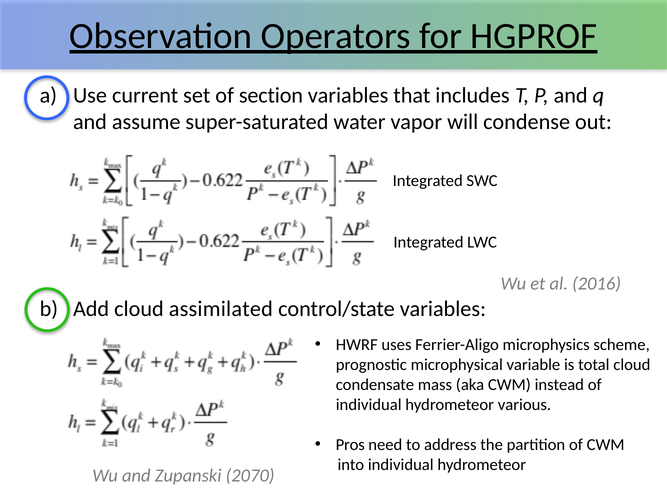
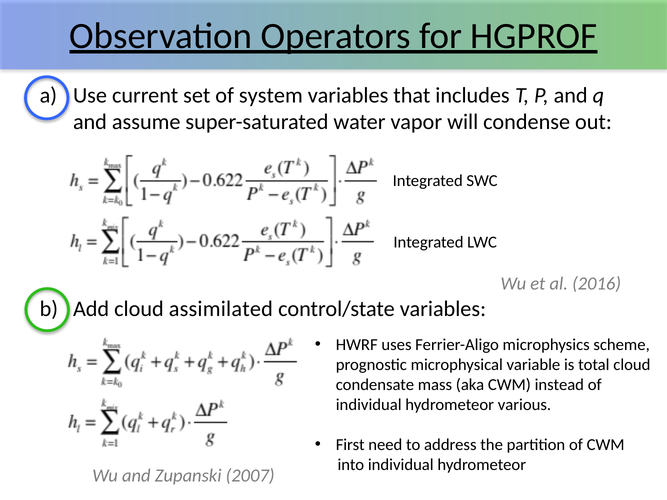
section: section -> system
Pros: Pros -> First
2070: 2070 -> 2007
